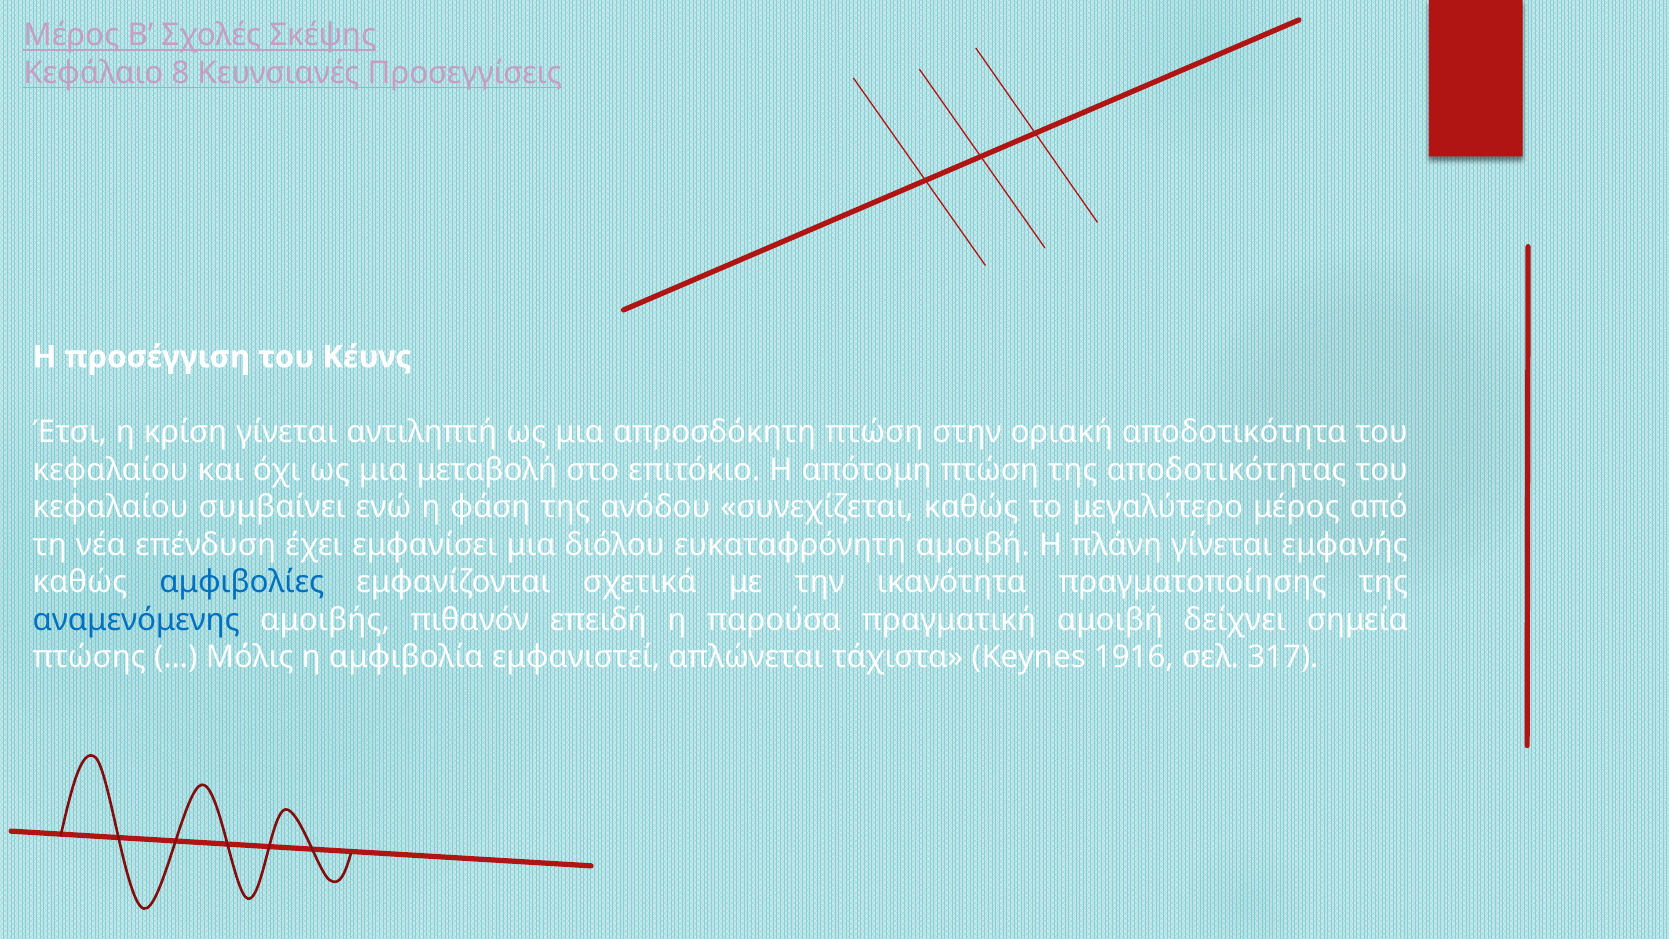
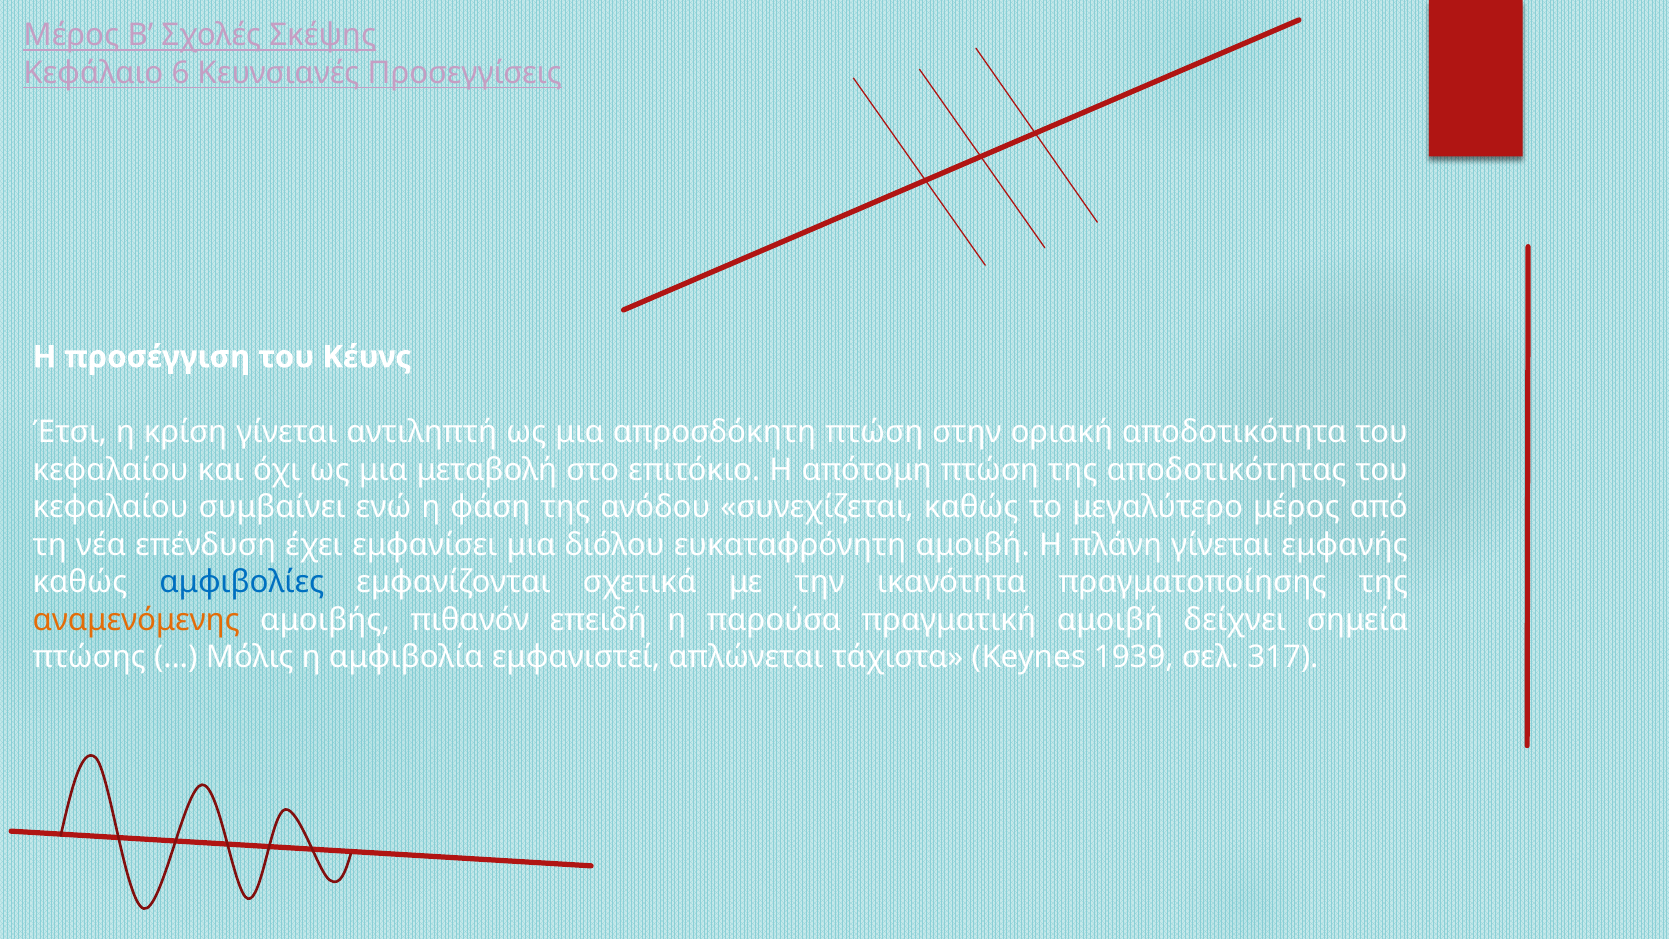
8: 8 -> 6
αναμενόμενης colour: blue -> orange
1916: 1916 -> 1939
